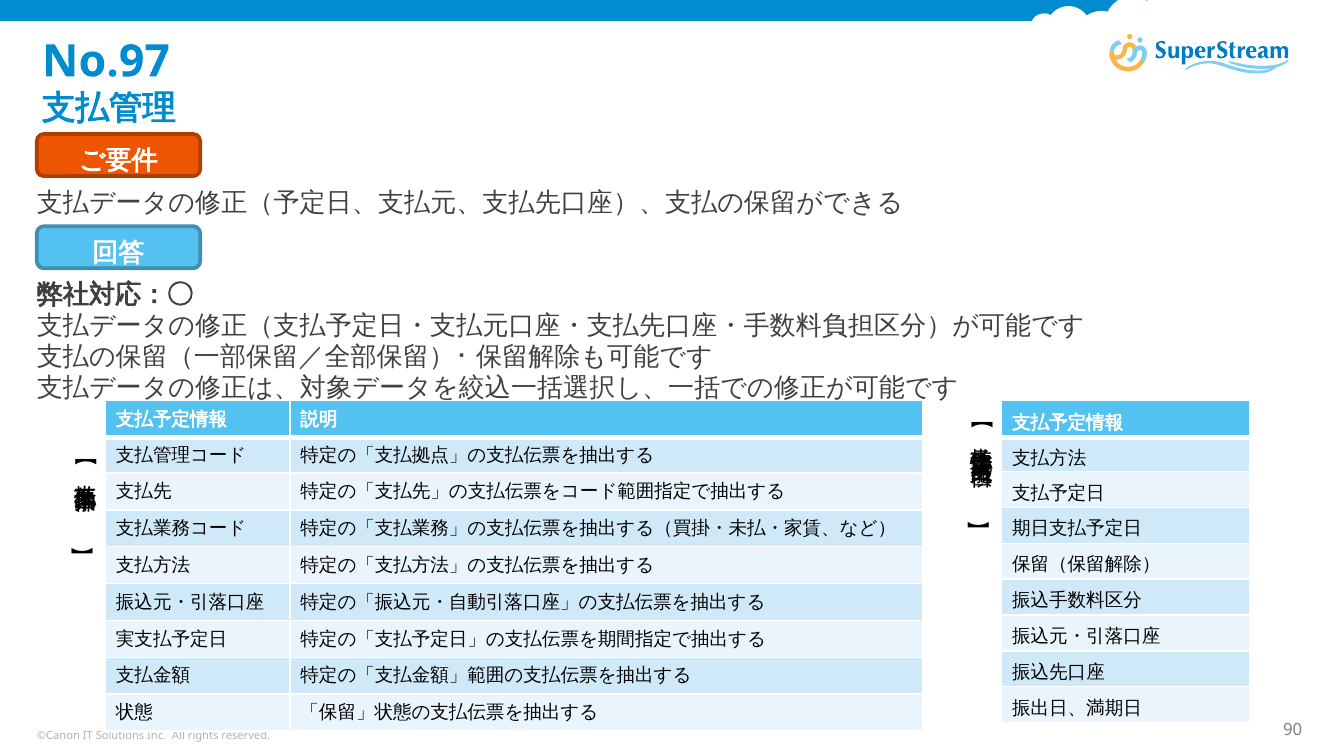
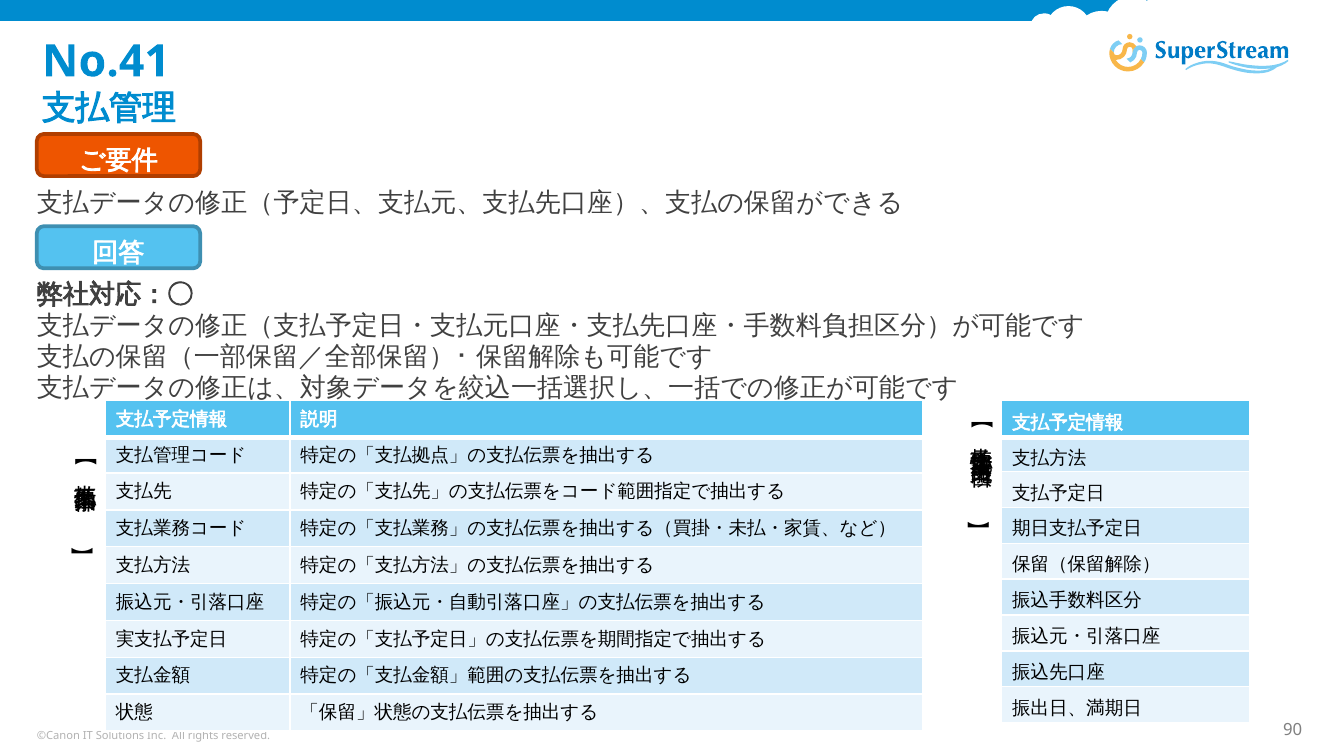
No.97: No.97 -> No.41
